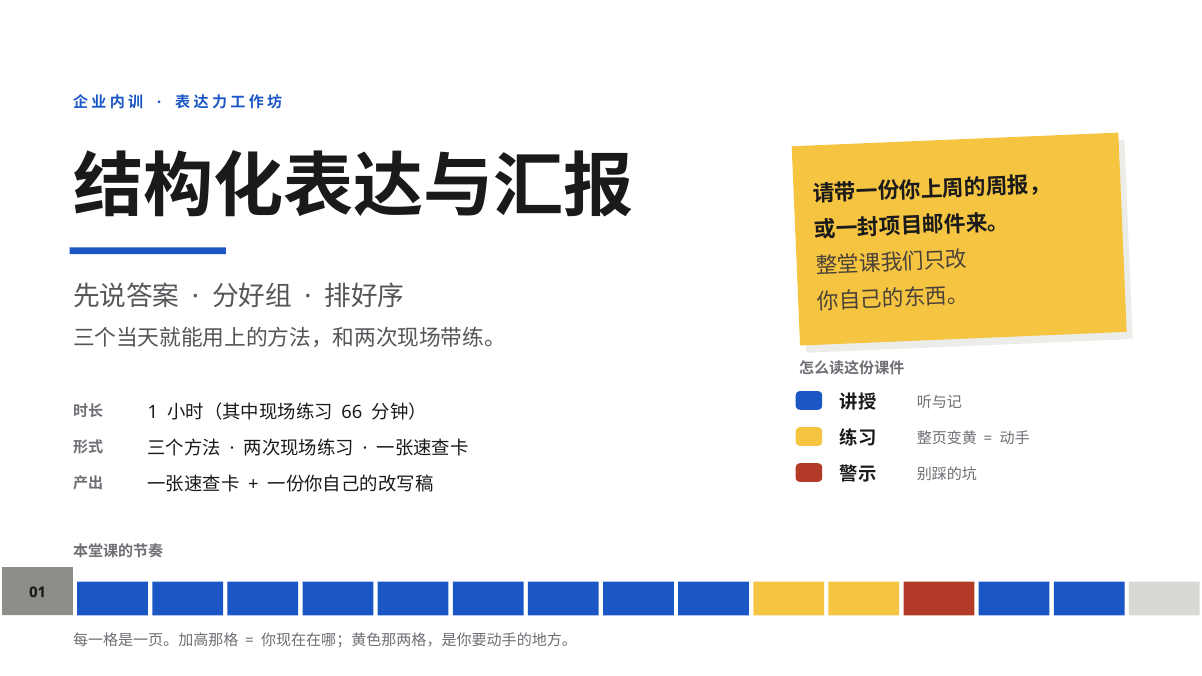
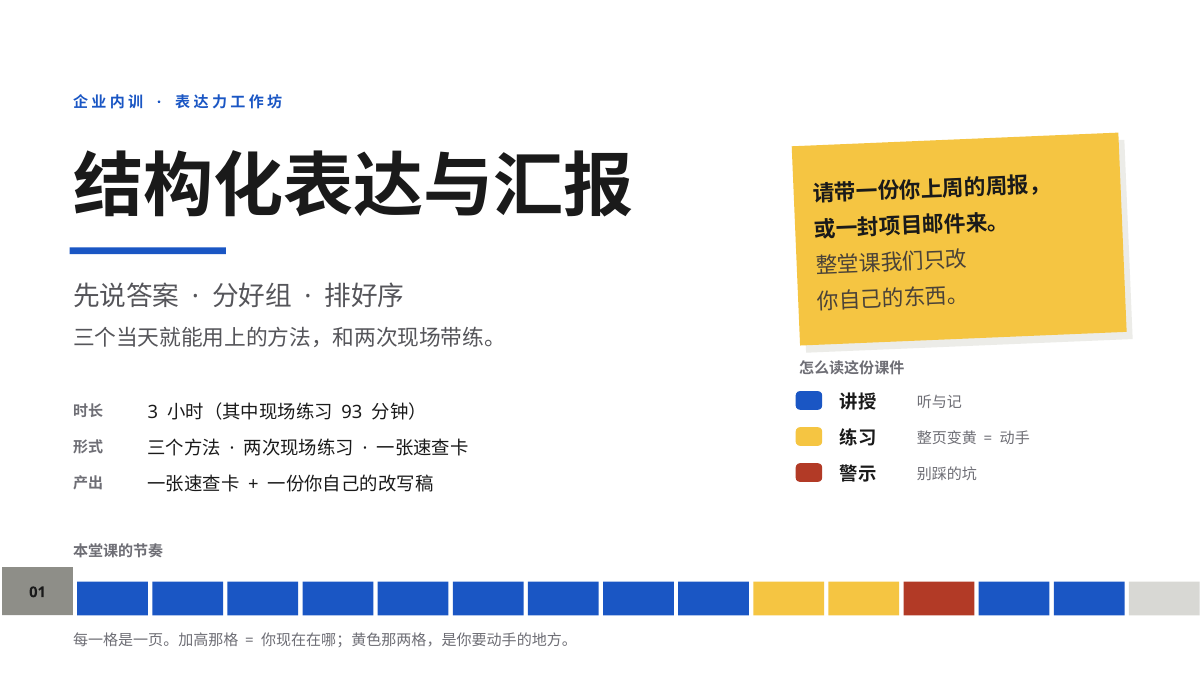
1: 1 -> 3
66: 66 -> 93
